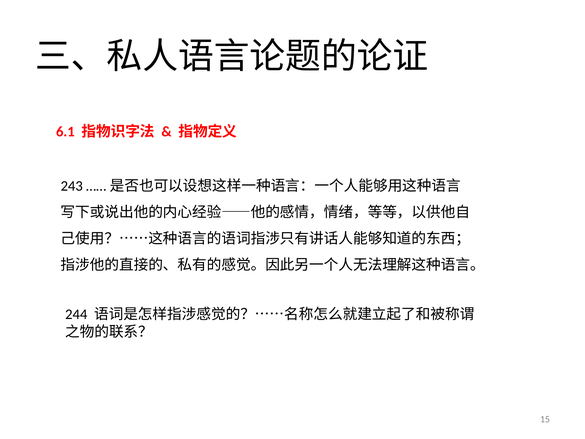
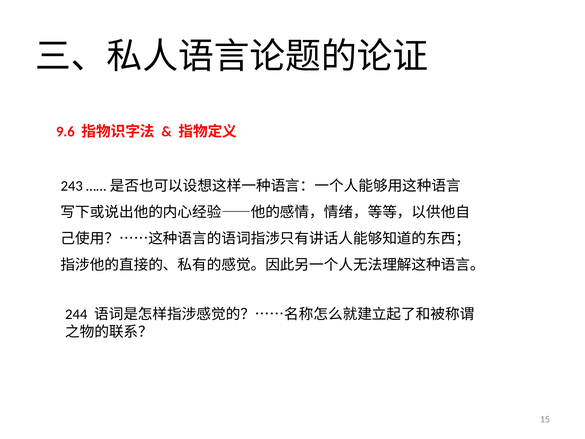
6.1: 6.1 -> 9.6
